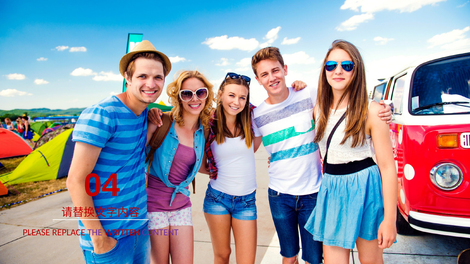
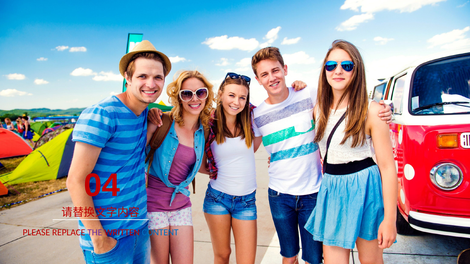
CONTENT colour: purple -> blue
